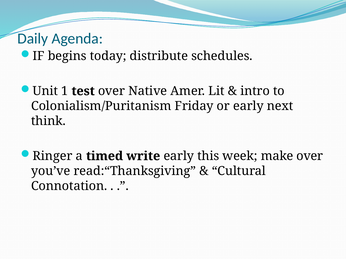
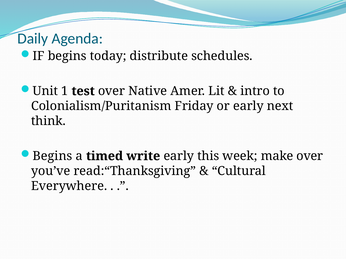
Ringer at (52, 156): Ringer -> Begins
Connotation: Connotation -> Everywhere
